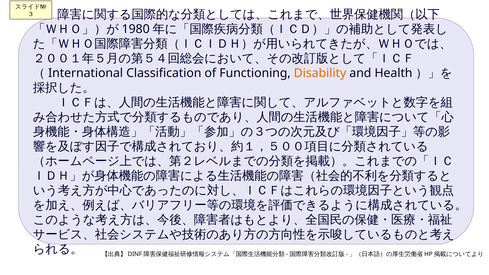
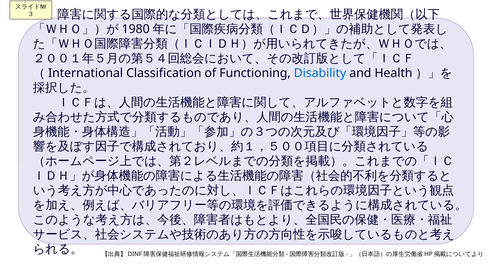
Disability colour: orange -> blue
